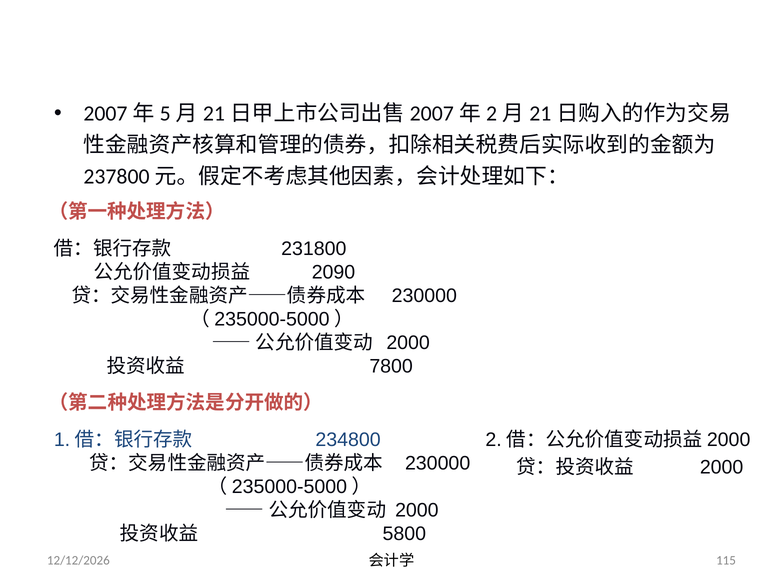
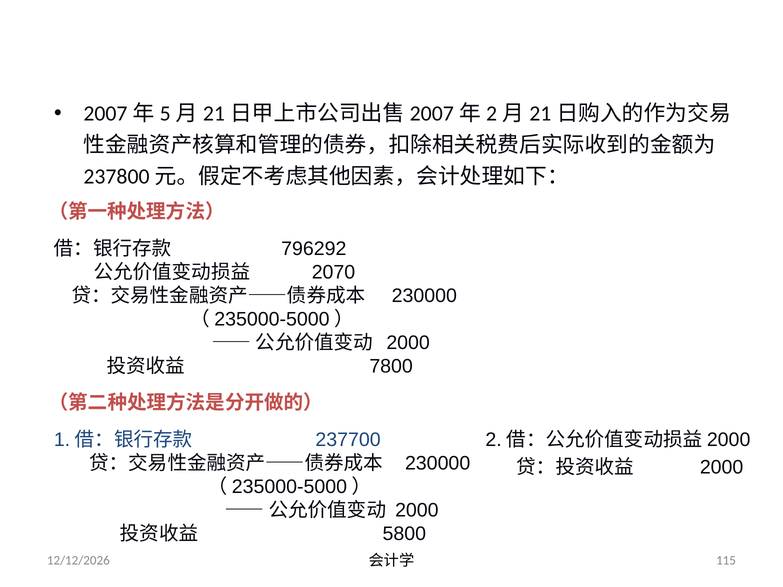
231800: 231800 -> 796292
2090: 2090 -> 2070
234800: 234800 -> 237700
